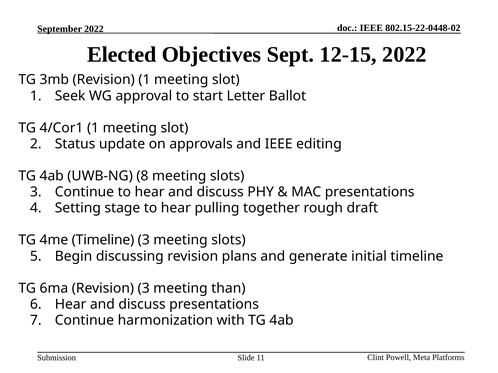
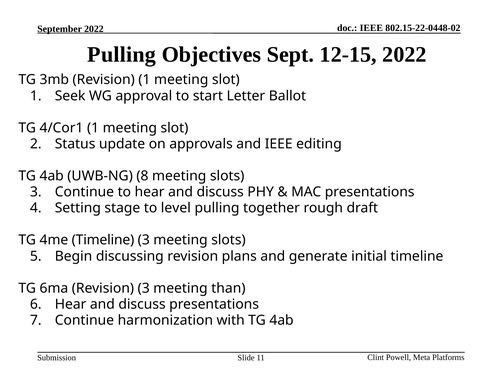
Elected at (122, 55): Elected -> Pulling
stage to hear: hear -> level
